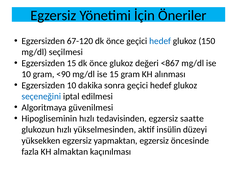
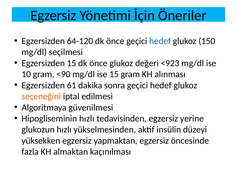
67-120: 67-120 -> 64-120
<867: <867 -> <923
Egzersizden 10: 10 -> 61
seçeneğini colour: blue -> orange
saatte: saatte -> yerine
